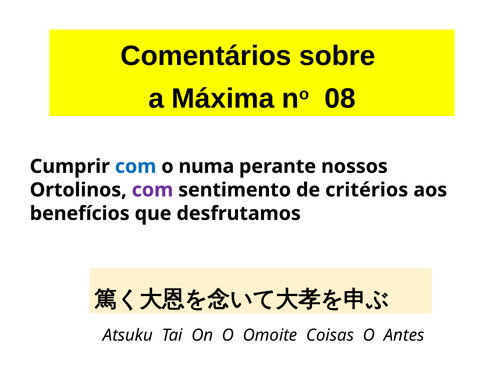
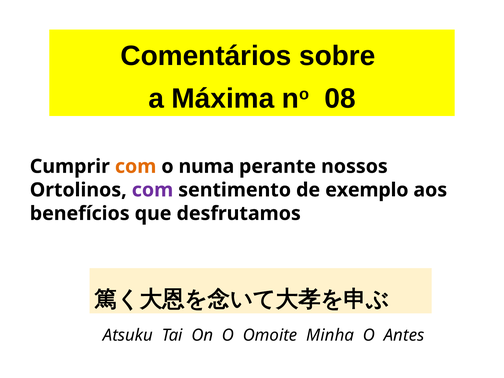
com at (136, 166) colour: blue -> orange
critérios: critérios -> exemplo
Coisas: Coisas -> Minha
